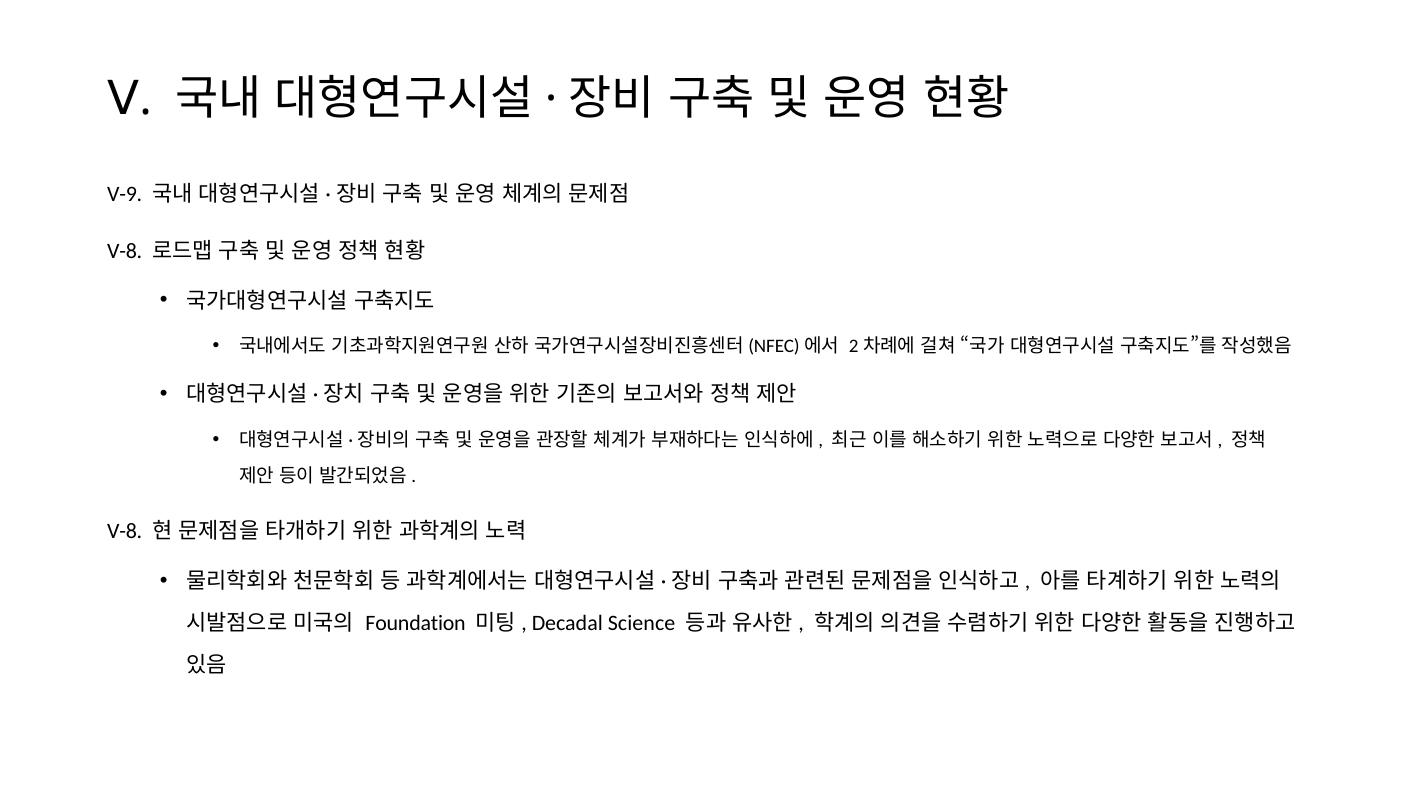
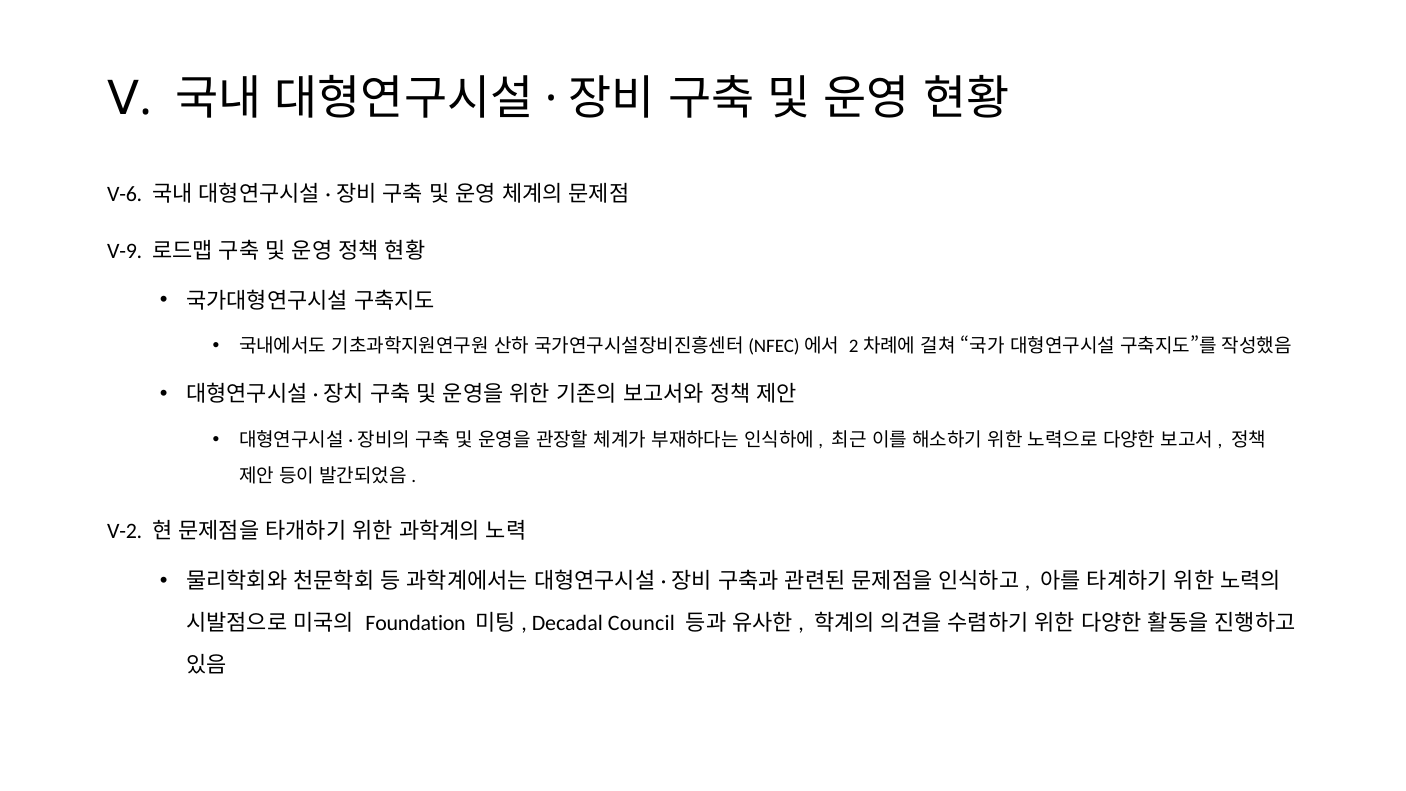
V-9: V-9 -> V-6
V-8 at (125, 251): V-8 -> V-9
V-8 at (125, 532): V-8 -> V-2
Science: Science -> Council
